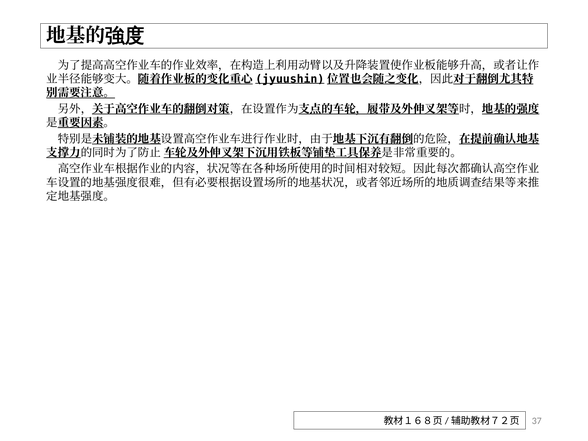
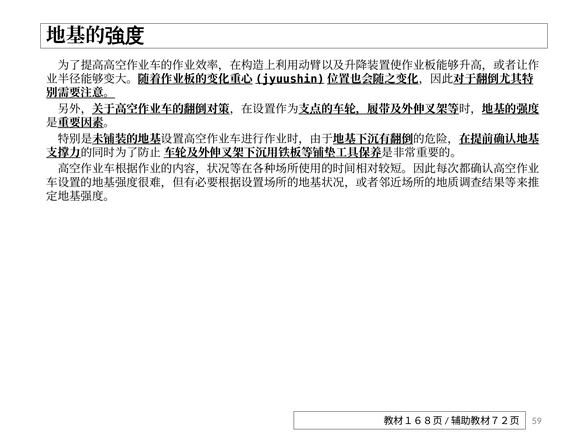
37: 37 -> 59
